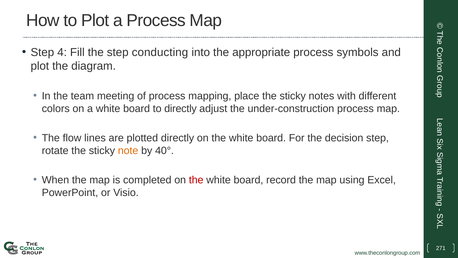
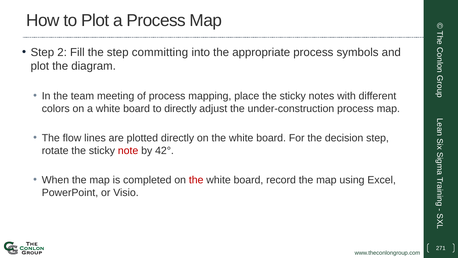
4: 4 -> 2
conducting: conducting -> committing
note colour: orange -> red
40°: 40° -> 42°
